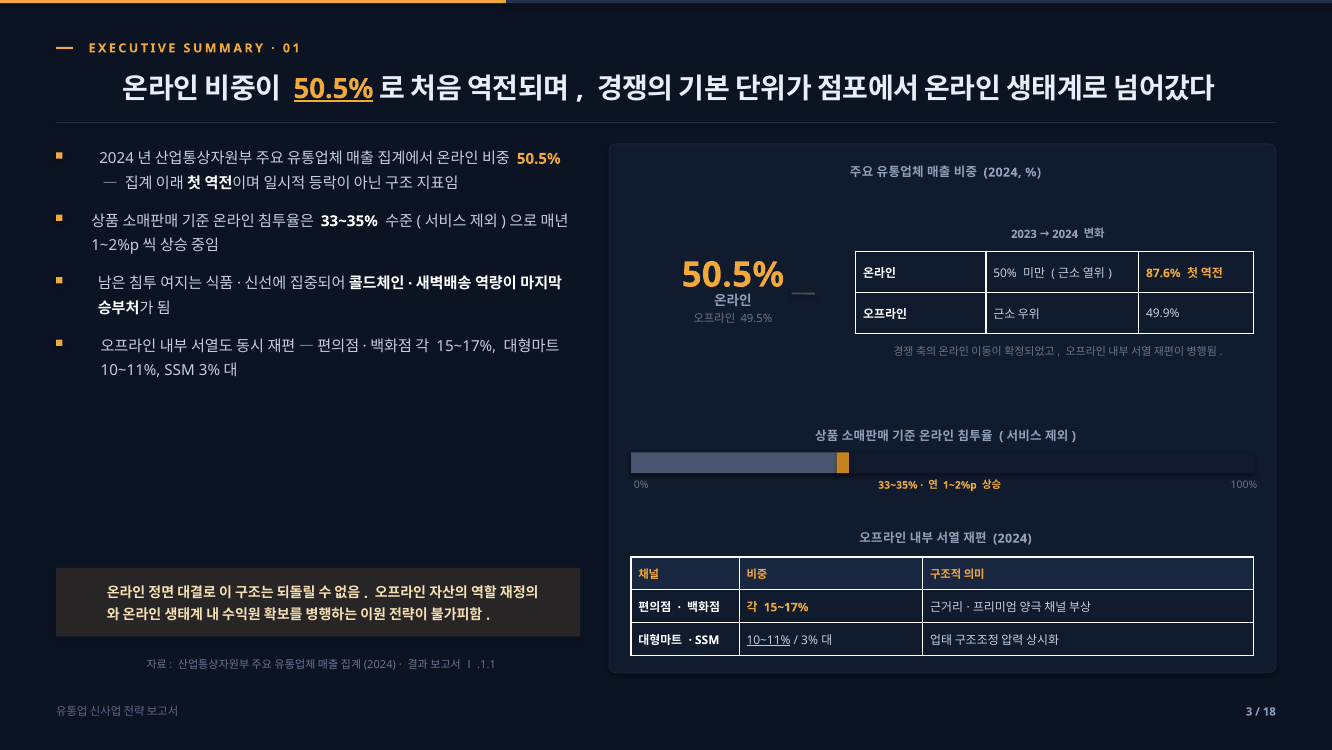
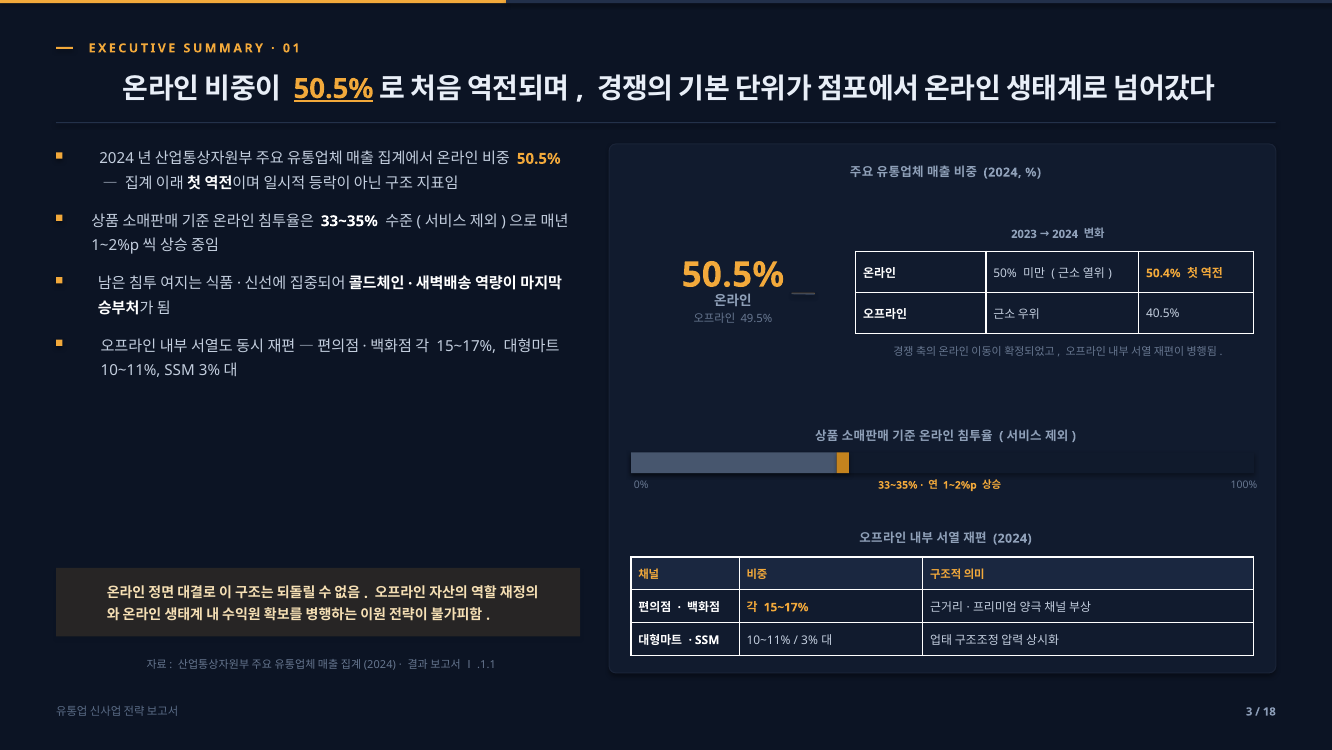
87.6%: 87.6% -> 50.4%
49.9%: 49.9% -> 40.5%
10~11% at (769, 639) underline: present -> none
